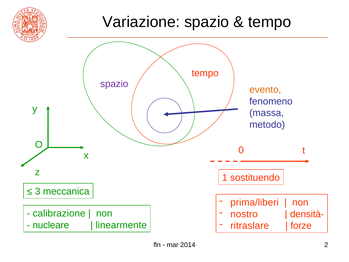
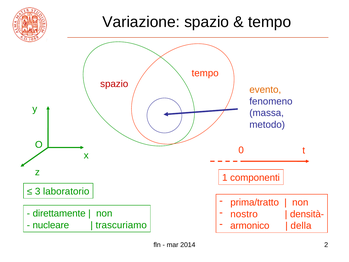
spazio at (114, 84) colour: purple -> red
sostituendo: sostituendo -> componenti
meccanica: meccanica -> laboratorio
prima/liberi: prima/liberi -> prima/tratto
calibrazione: calibrazione -> direttamente
linearmente: linearmente -> trascuriamo
ritraslare: ritraslare -> armonico
forze: forze -> della
